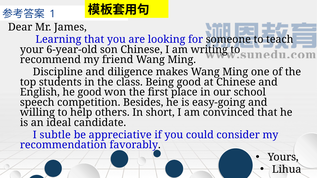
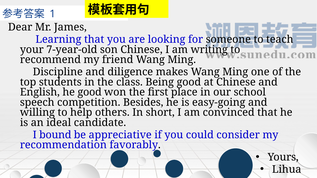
6-year-old: 6-year-old -> 7-year-old
subtle: subtle -> bound
